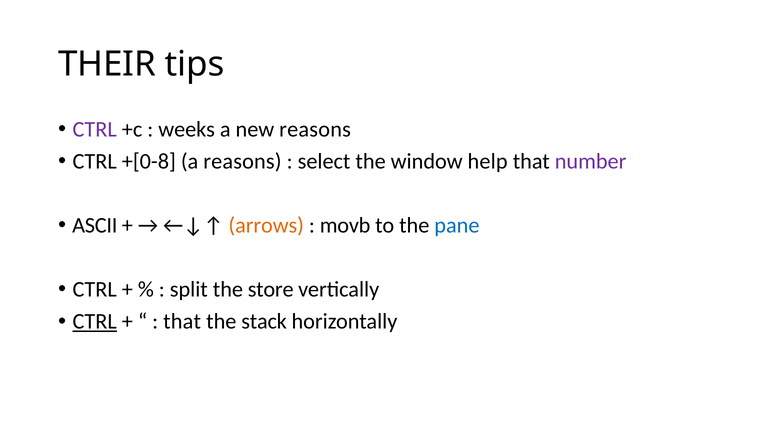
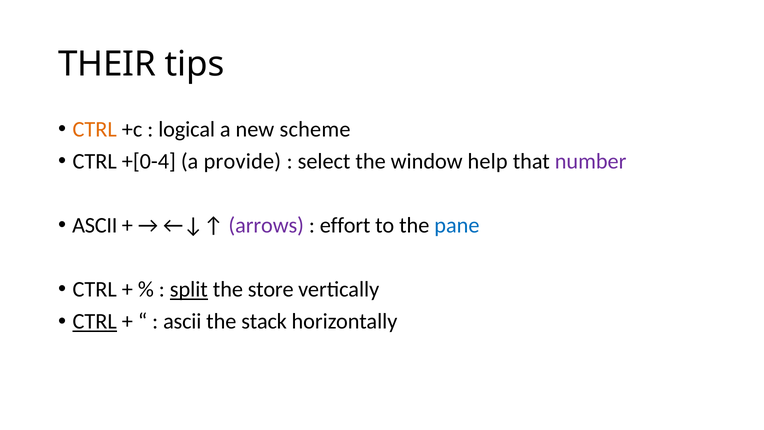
CTRL at (95, 129) colour: purple -> orange
weeks: weeks -> logical
new reasons: reasons -> scheme
+[0-8: +[0-8 -> +[0-4
a reasons: reasons -> provide
arrows colour: orange -> purple
movb: movb -> effort
split underline: none -> present
that at (182, 321): that -> ascii
